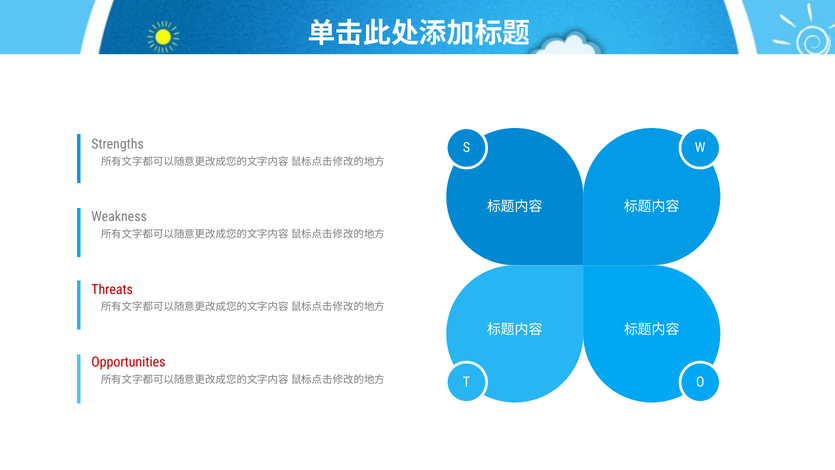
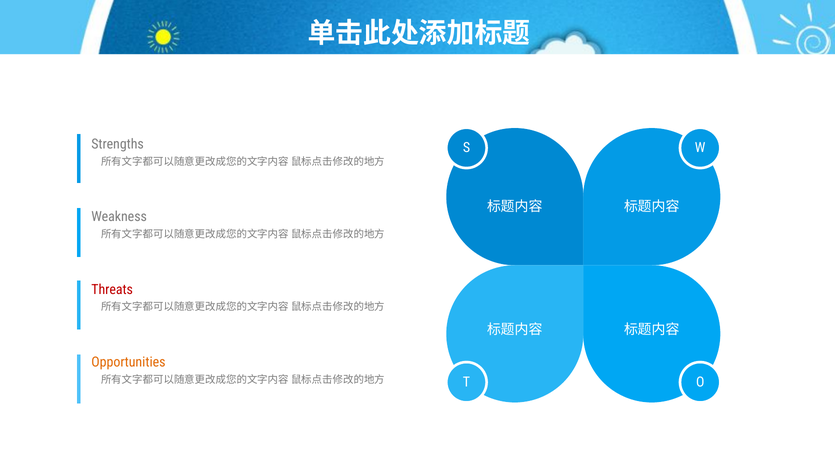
Opportunities colour: red -> orange
